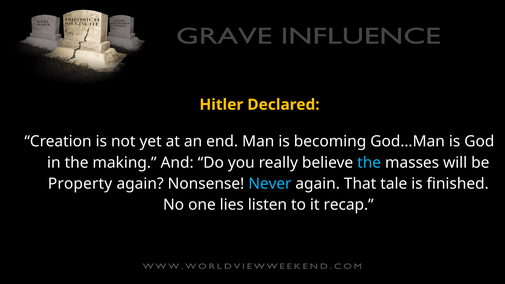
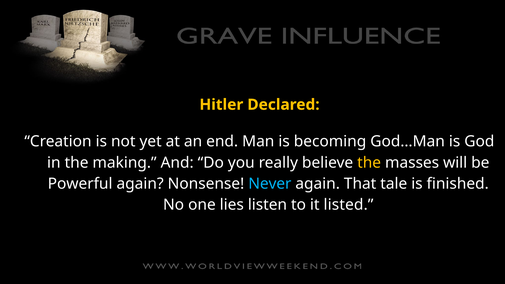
the at (369, 163) colour: light blue -> yellow
Property: Property -> Powerful
recap: recap -> listed
